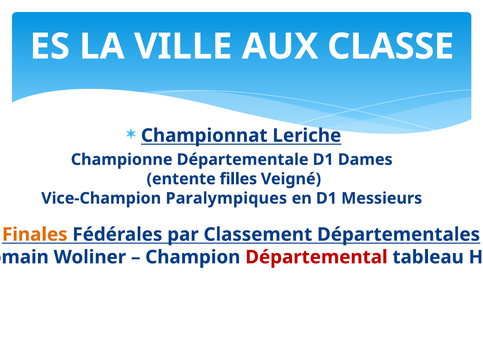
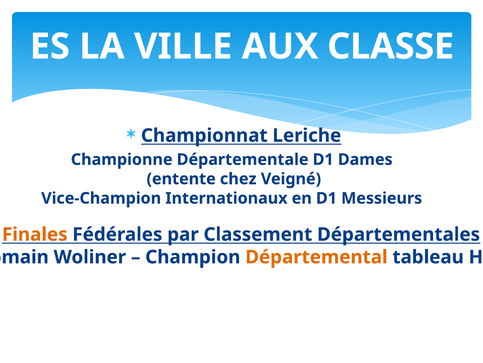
filles: filles -> chez
Paralympiques: Paralympiques -> Internationaux
Départemental colour: red -> orange
